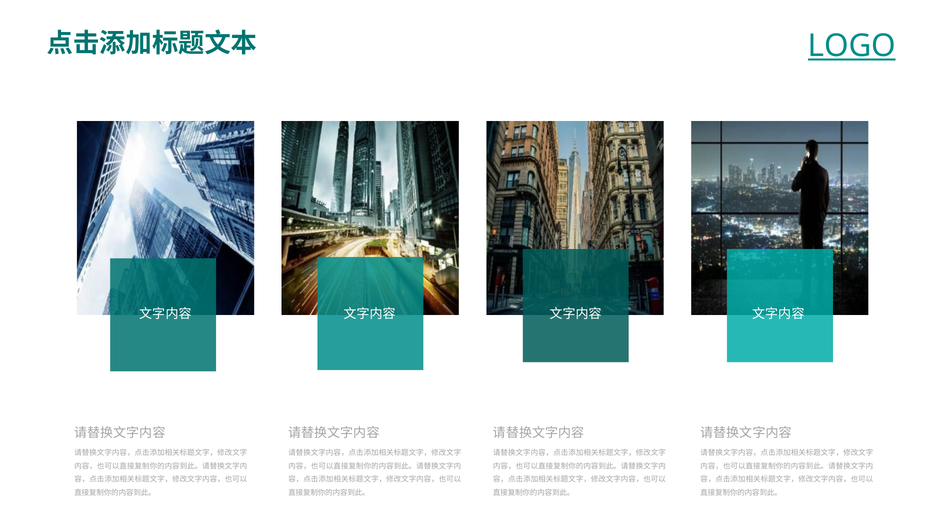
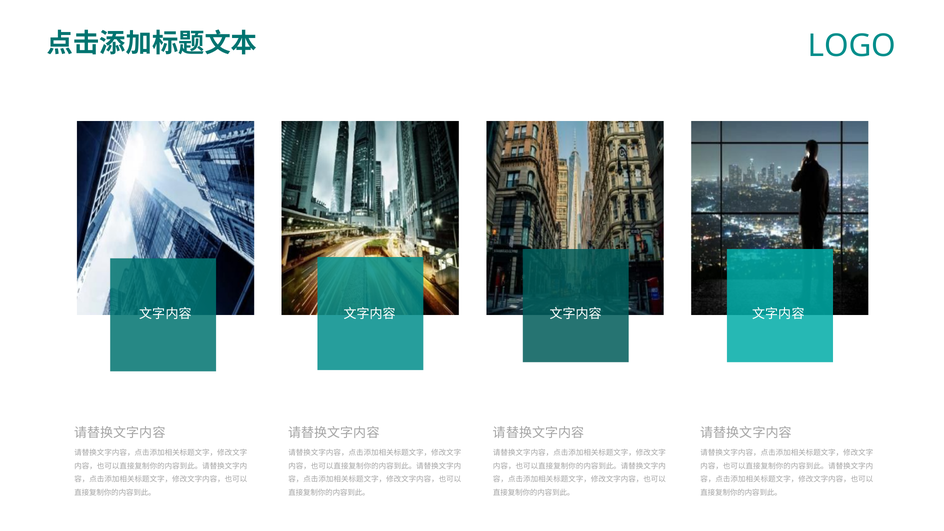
LOGO underline: present -> none
